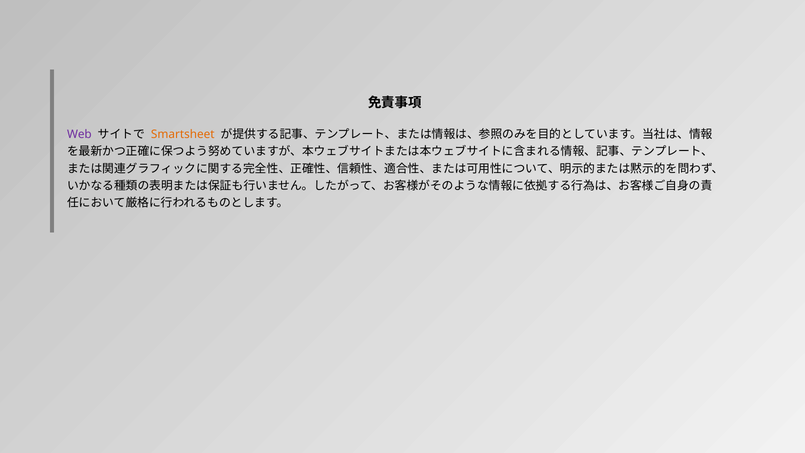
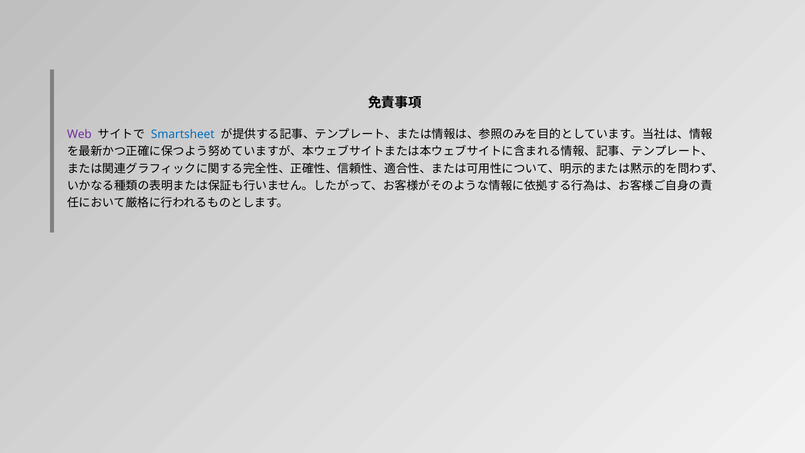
Smartsheet colour: orange -> blue
